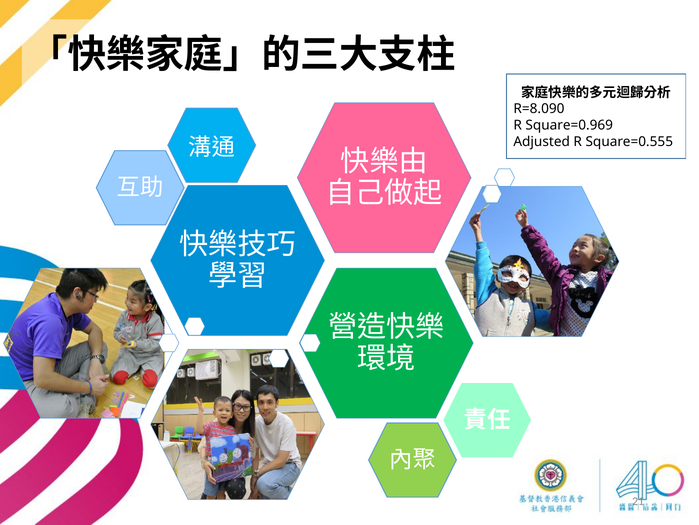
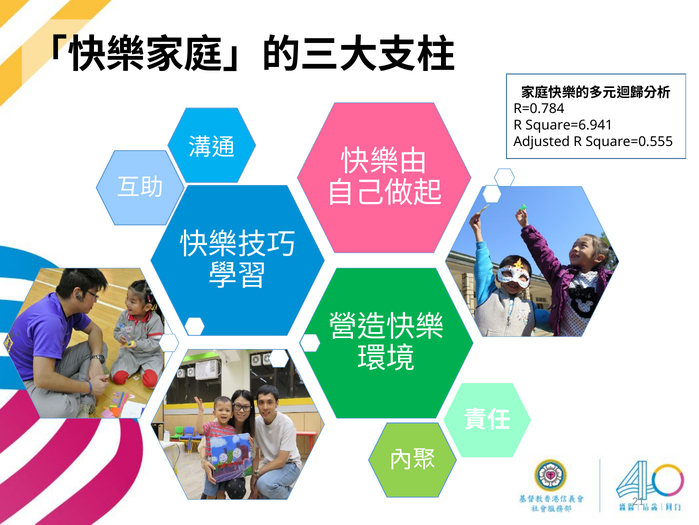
R=8.090: R=8.090 -> R=0.784
Square=0.969: Square=0.969 -> Square=6.941
